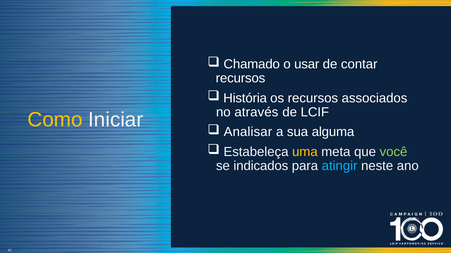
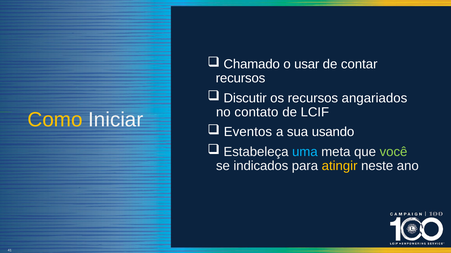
História: História -> Discutir
associados: associados -> angariados
através: através -> contato
Analisar: Analisar -> Eventos
alguma: alguma -> usando
uma colour: yellow -> light blue
atingir colour: light blue -> yellow
